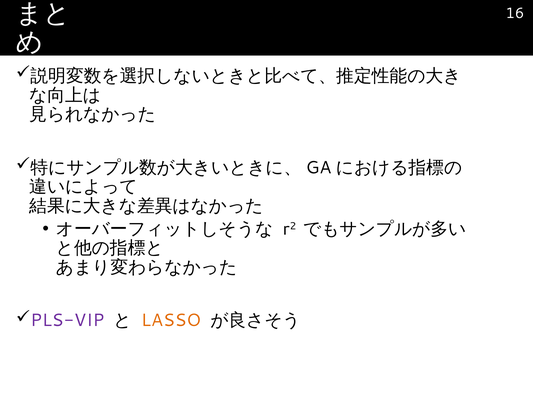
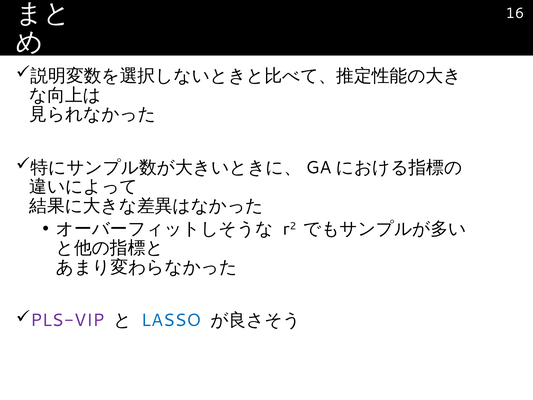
LASSO colour: orange -> blue
